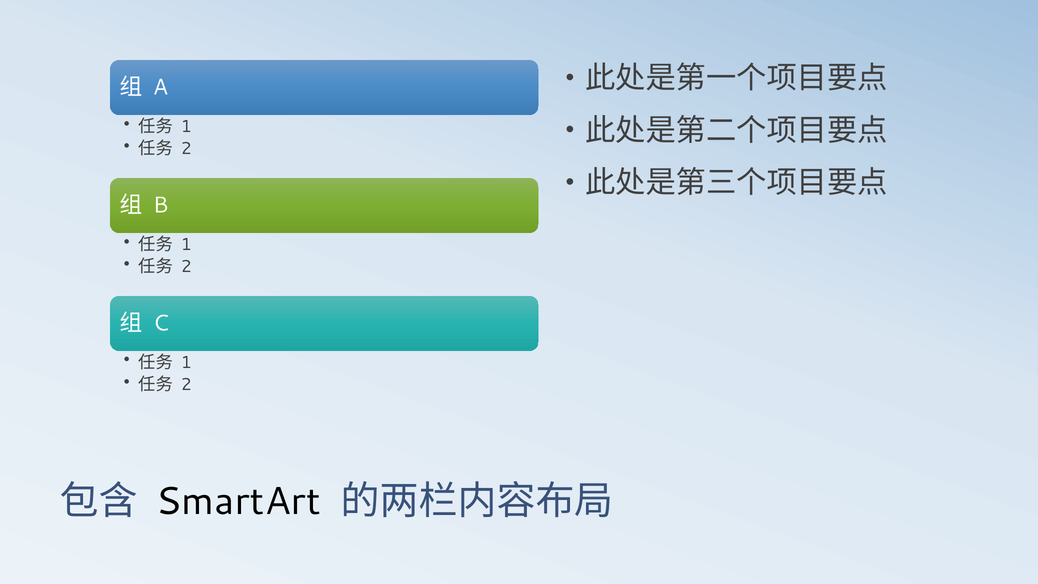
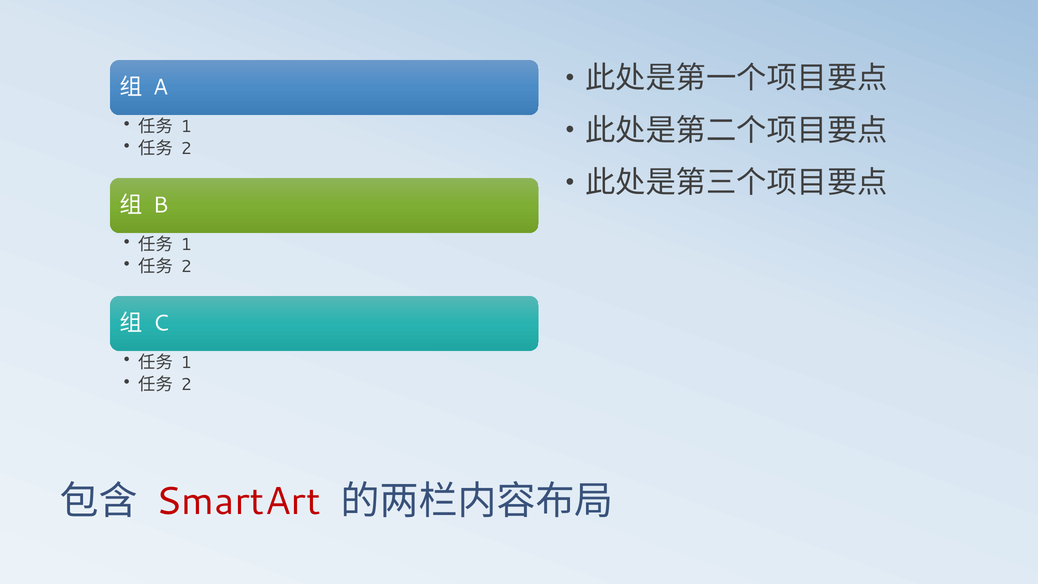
SmartArt colour: black -> red
